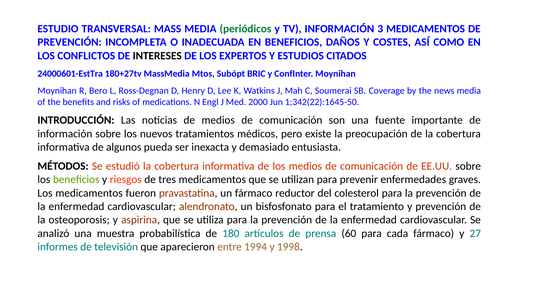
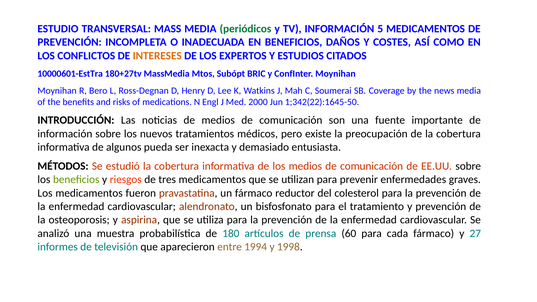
3: 3 -> 5
INTERESES colour: black -> orange
24000601-EstTra: 24000601-EstTra -> 10000601-EstTra
